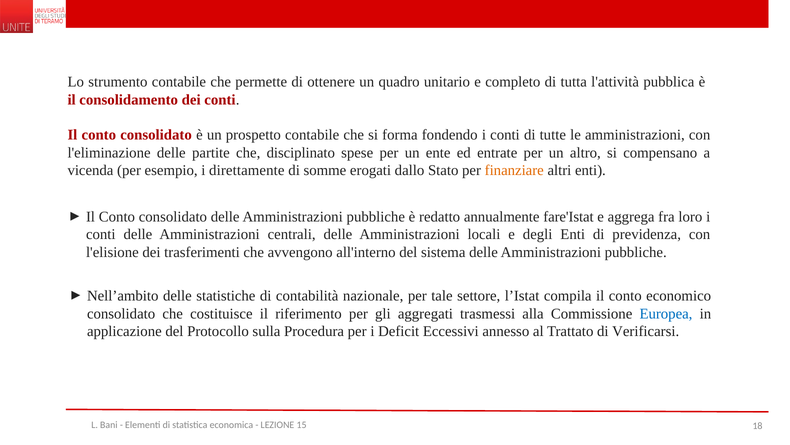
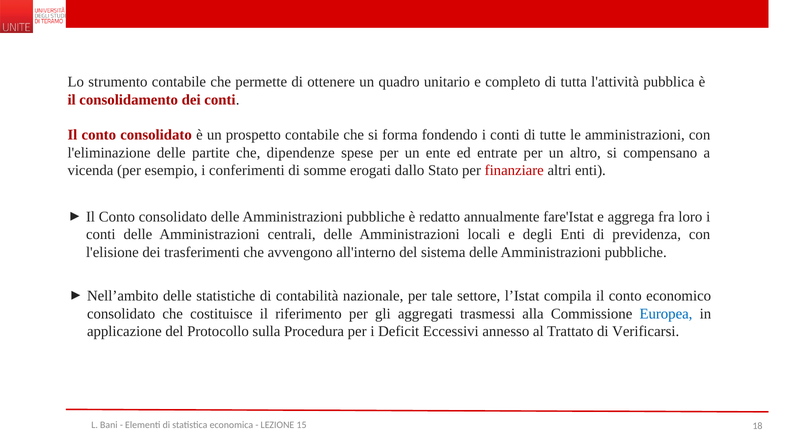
disciplinato: disciplinato -> dipendenze
direttamente: direttamente -> conferimenti
finanziare colour: orange -> red
